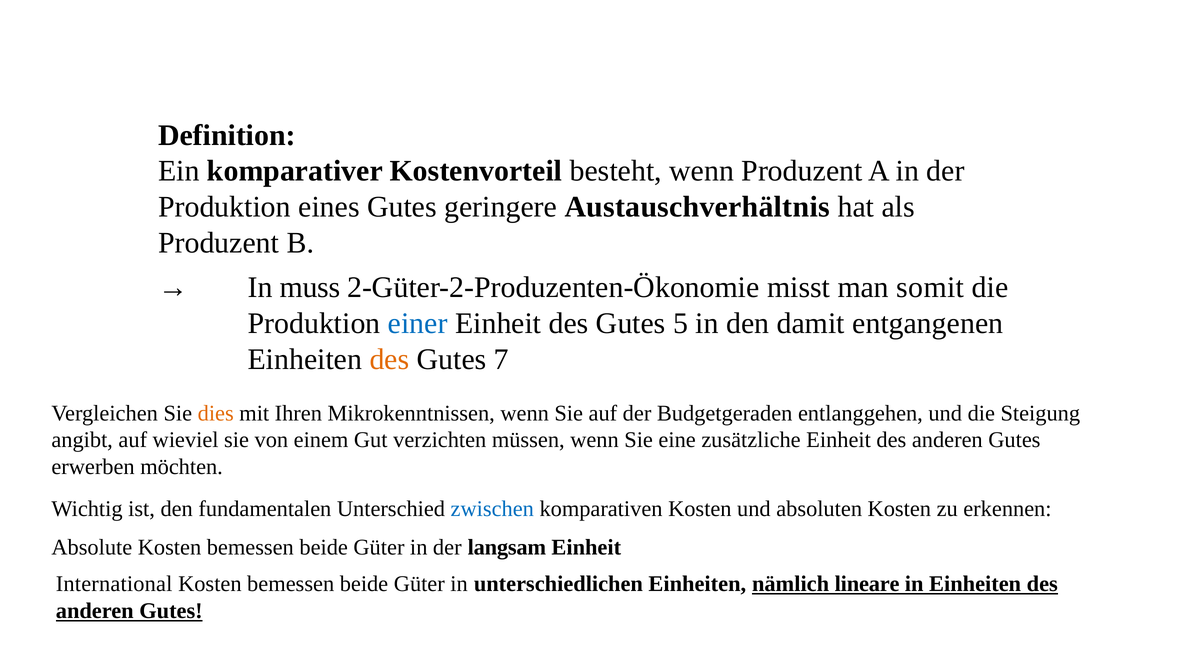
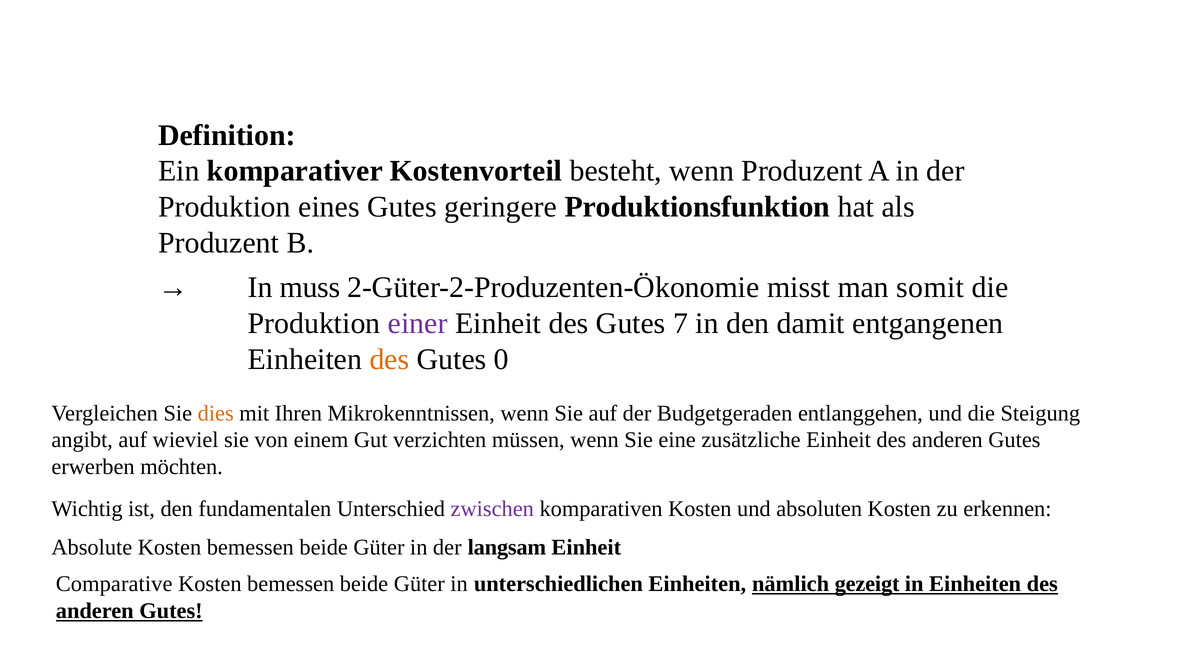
Austauschverhältnis: Austauschverhältnis -> Produktionsfunktion
einer colour: blue -> purple
5: 5 -> 7
7: 7 -> 0
zwischen colour: blue -> purple
International: International -> Comparative
lineare: lineare -> gezeigt
